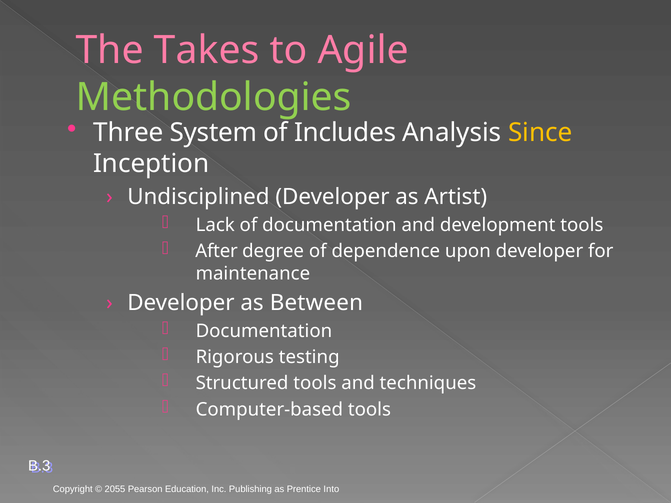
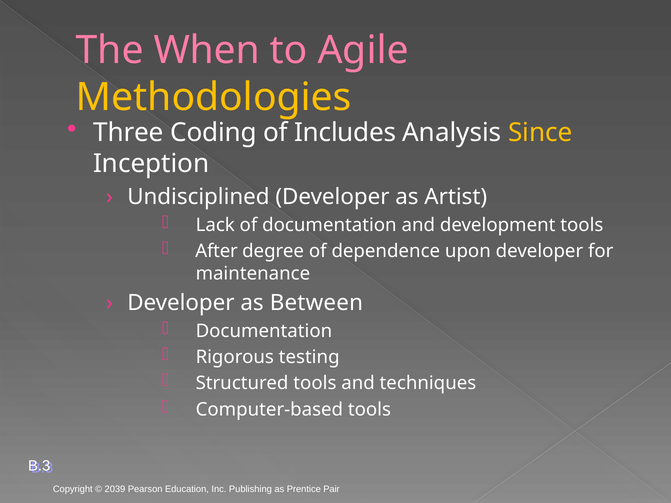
Takes: Takes -> When
Methodologies colour: light green -> yellow
System: System -> Coding
2055: 2055 -> 2039
Into: Into -> Pair
